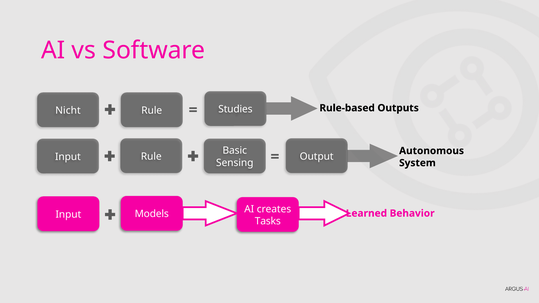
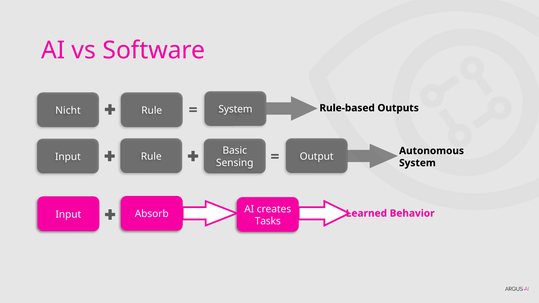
Rule Studies: Studies -> System
Models: Models -> Absorb
